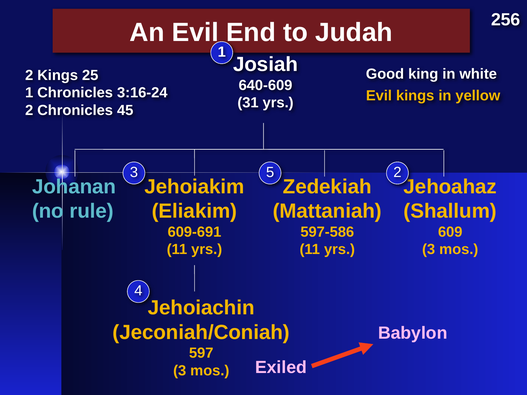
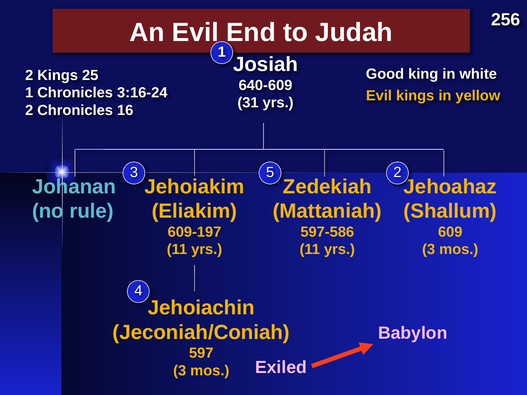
45: 45 -> 16
609-691: 609-691 -> 609-197
